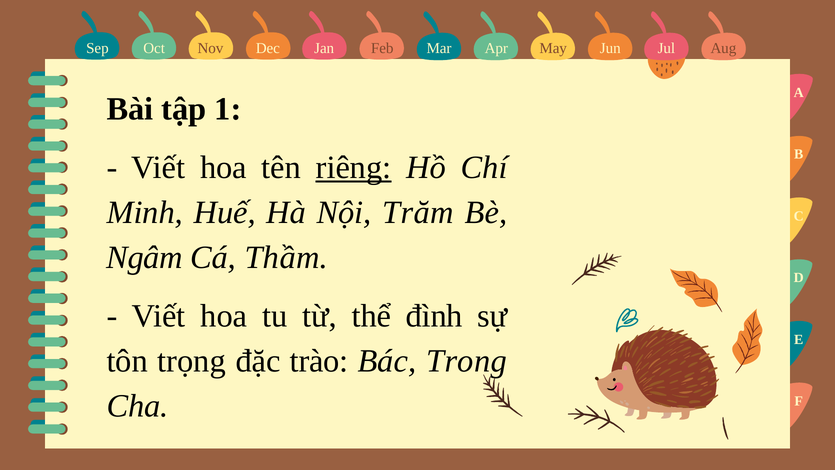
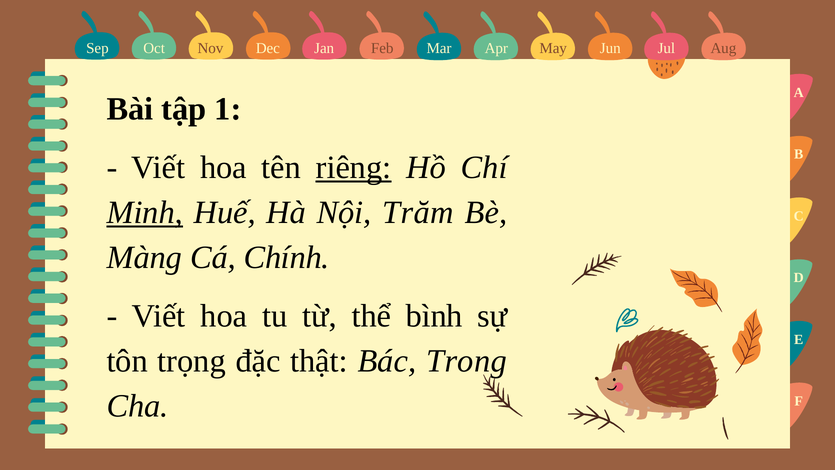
Minh underline: none -> present
Ngâm: Ngâm -> Màng
Thầm: Thầm -> Chính
đình: đình -> bình
trào: trào -> thật
